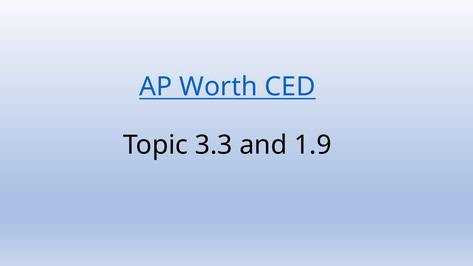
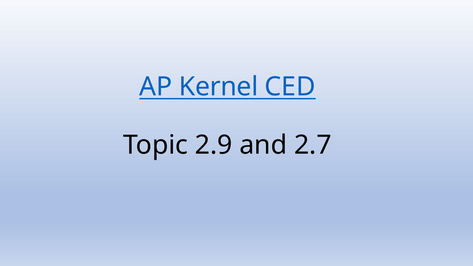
Worth: Worth -> Kernel
3.3: 3.3 -> 2.9
1.9: 1.9 -> 2.7
